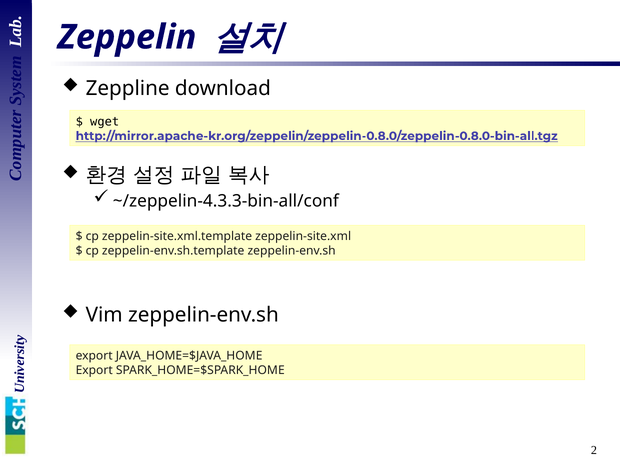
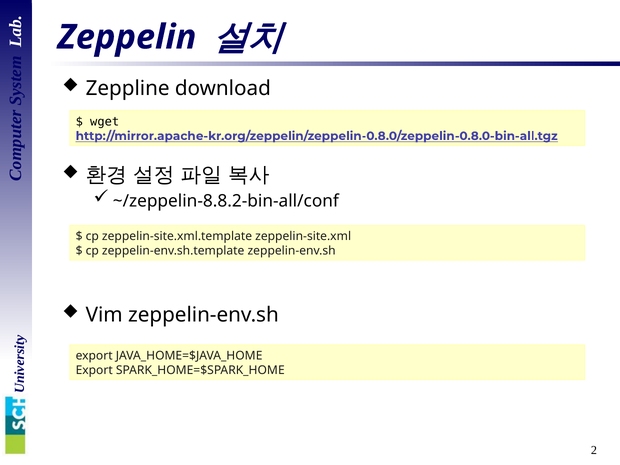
~/zeppelin-4.3.3-bin-all/conf: ~/zeppelin-4.3.3-bin-all/conf -> ~/zeppelin-8.8.2-bin-all/conf
